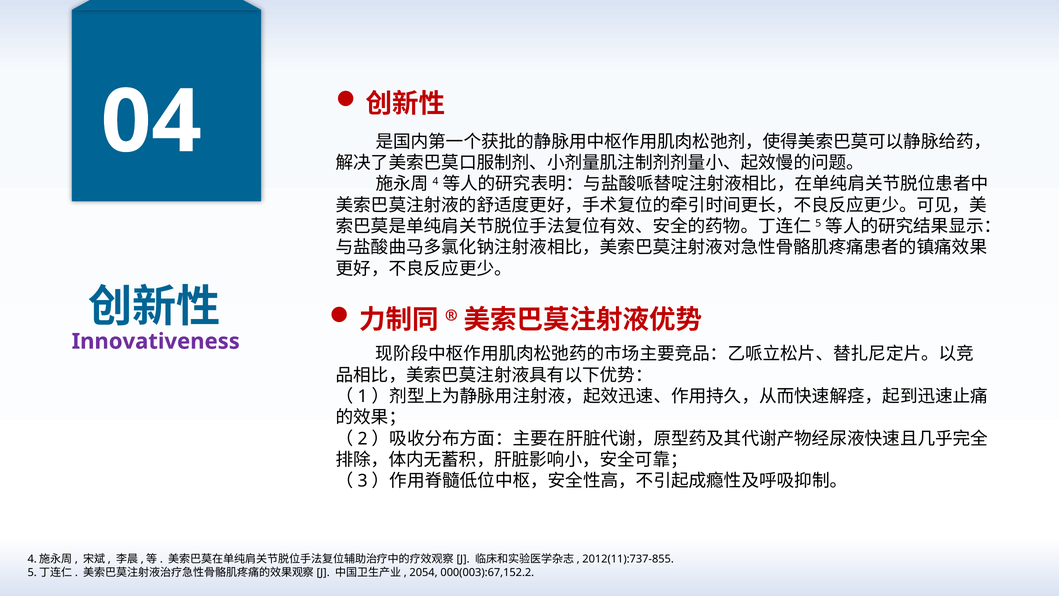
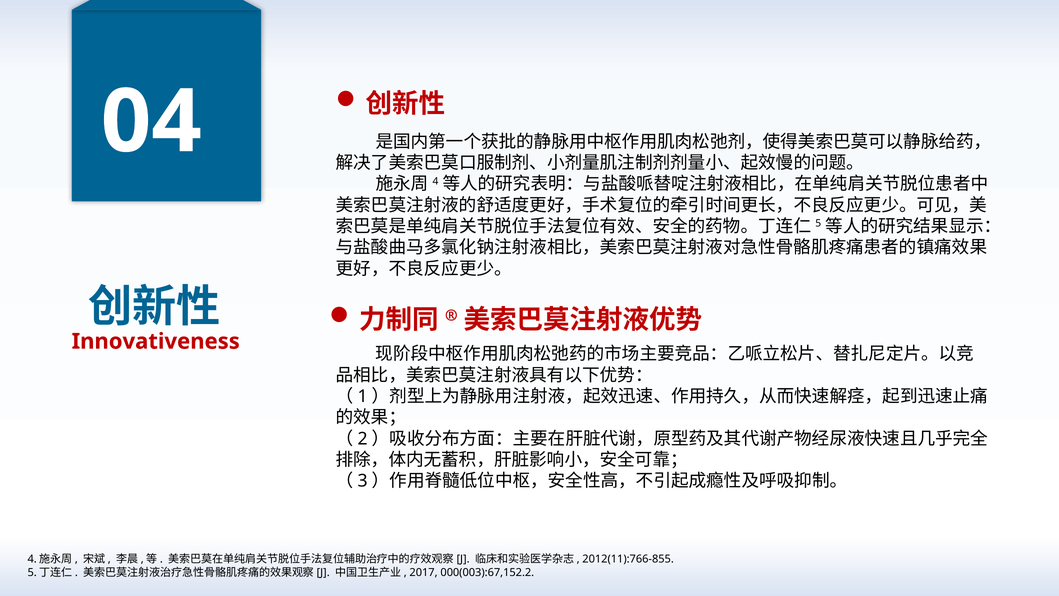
Innovativeness colour: purple -> red
2012(11):737-855: 2012(11):737-855 -> 2012(11):766-855
2054: 2054 -> 2017
